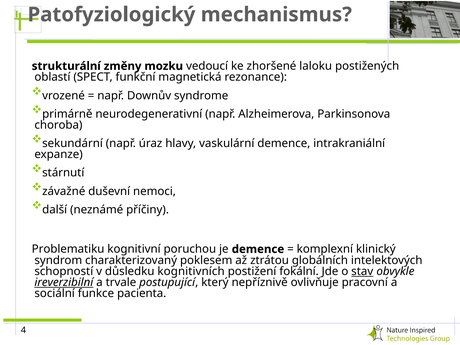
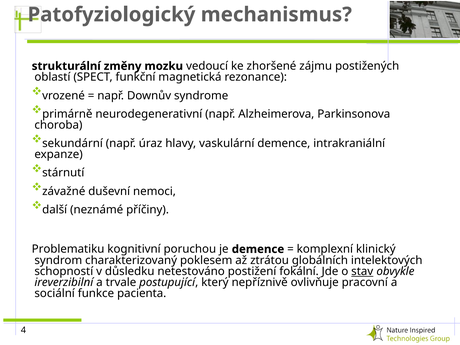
laloku: laloku -> zájmu
kognitivních: kognitivních -> netestováno
ireverzibilní underline: present -> none
